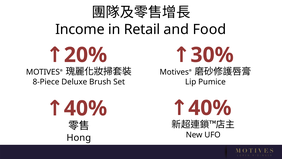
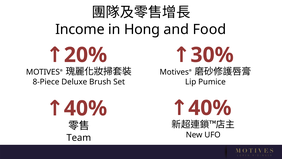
Retail: Retail -> Hong
Hong: Hong -> Team
